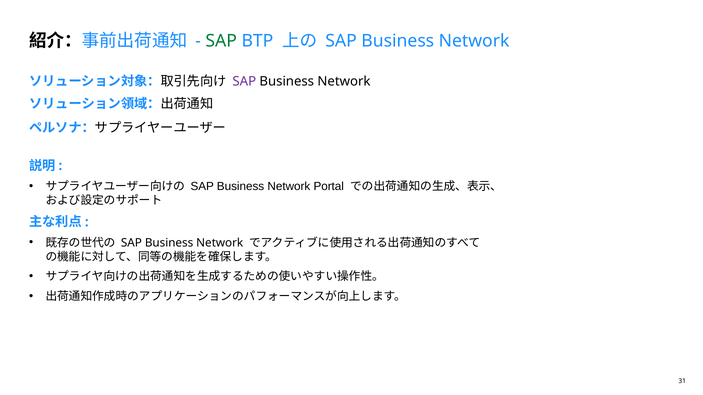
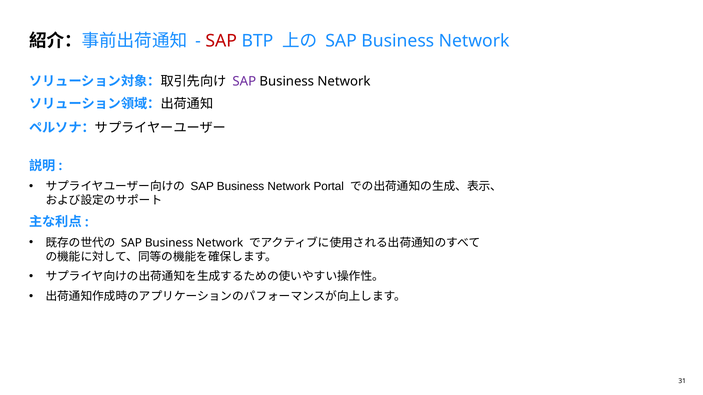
SAP at (221, 41) colour: green -> red
